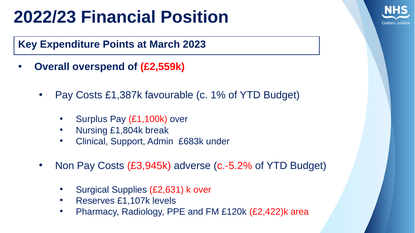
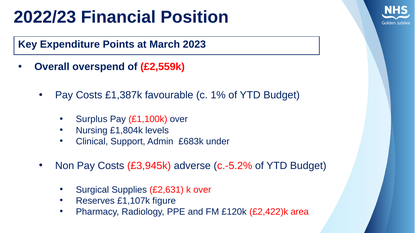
break: break -> levels
levels: levels -> figure
